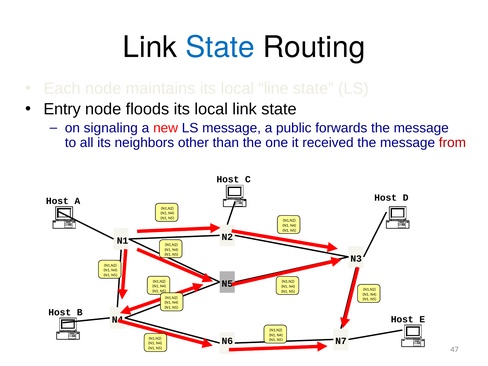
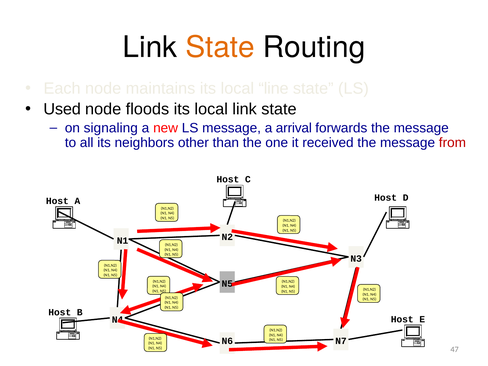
State at (220, 47) colour: blue -> orange
Entry: Entry -> Used
public: public -> arrival
